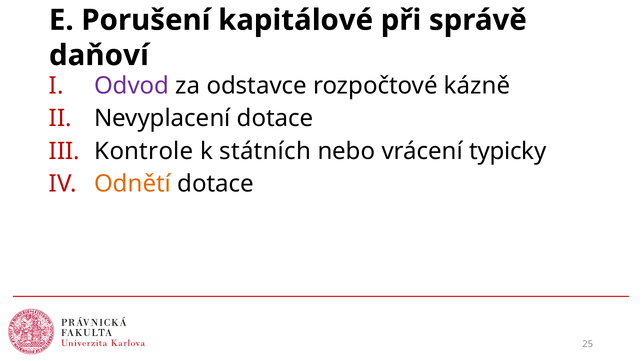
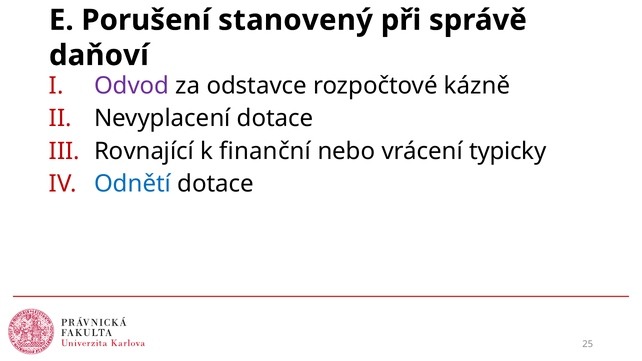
kapitálové: kapitálové -> stanovený
Kontrole: Kontrole -> Rovnající
státních: státních -> finanční
Odnětí colour: orange -> blue
